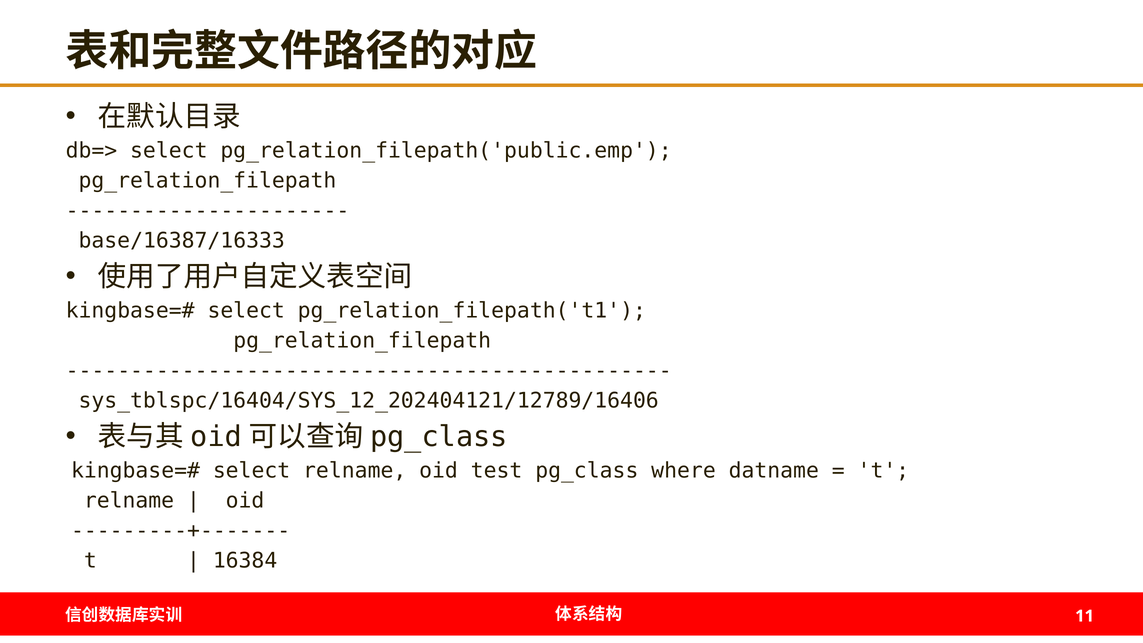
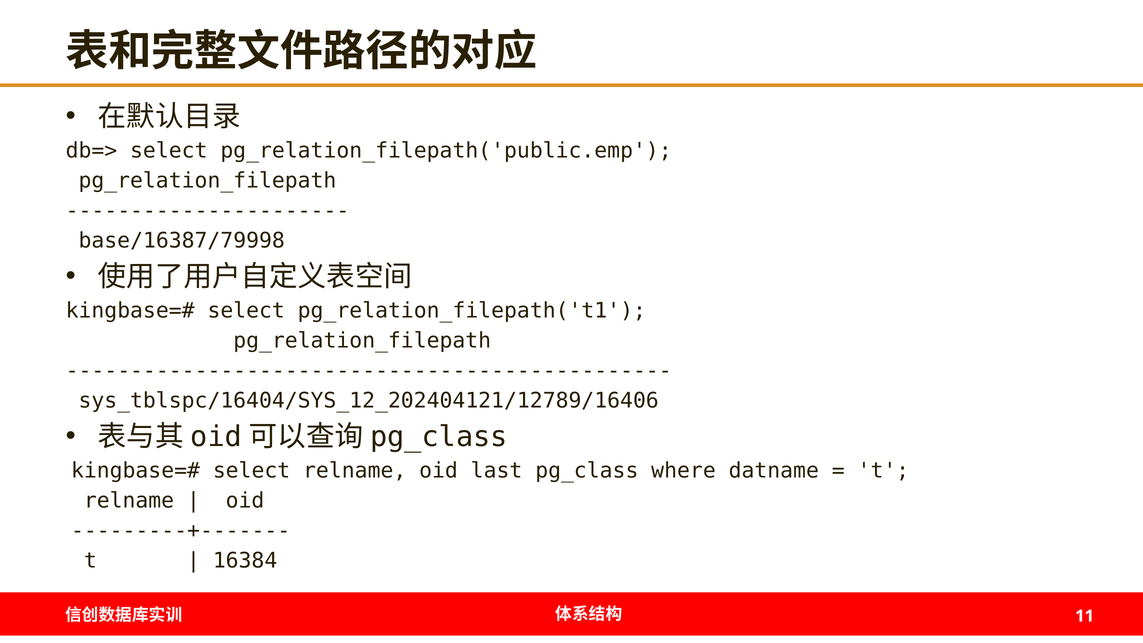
base/16387/16333: base/16387/16333 -> base/16387/79998
test: test -> last
